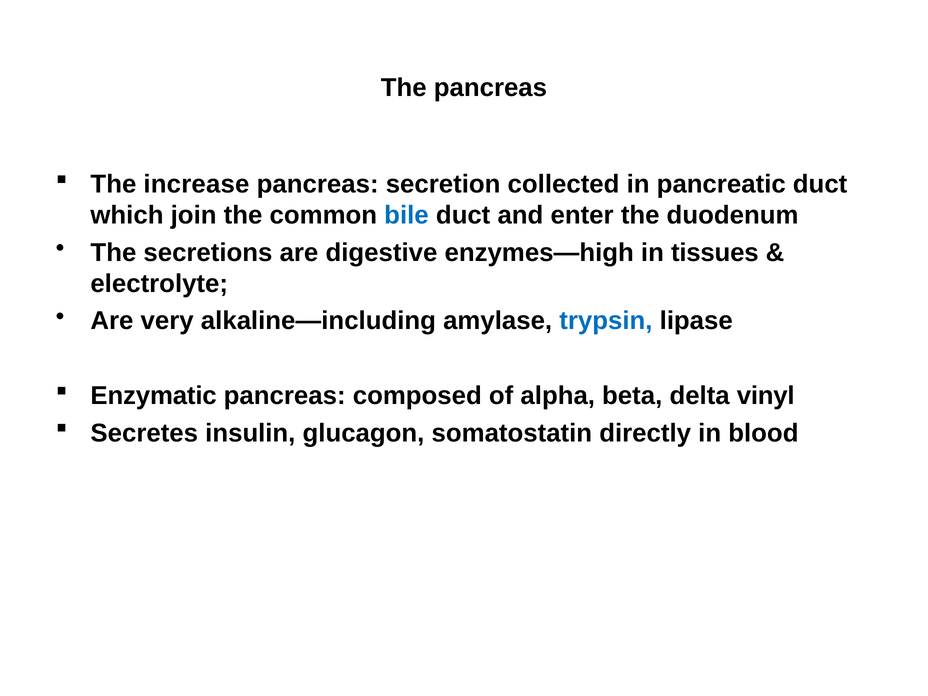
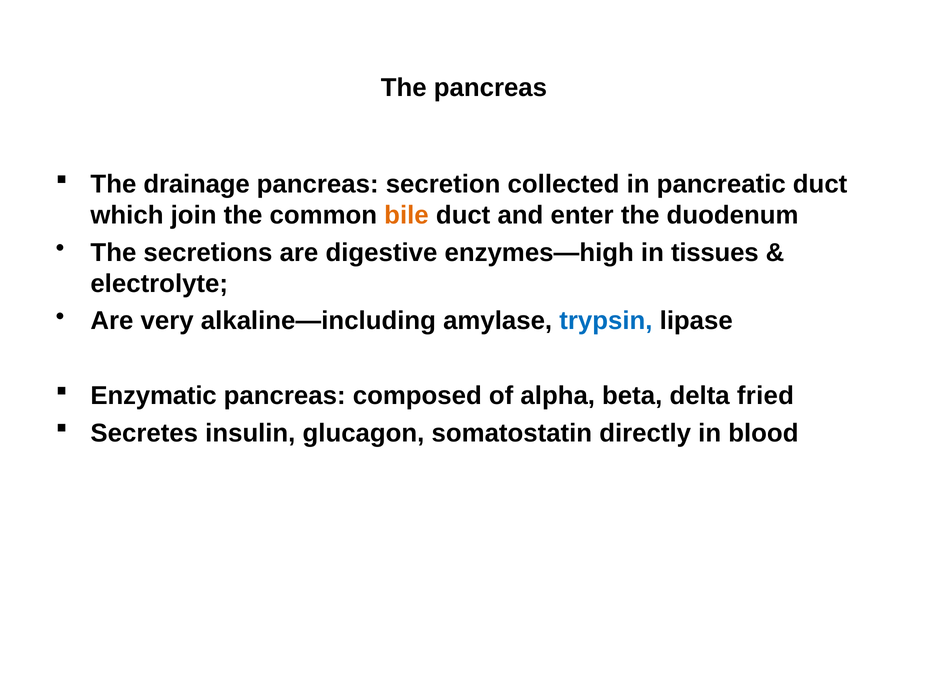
increase: increase -> drainage
bile colour: blue -> orange
vinyl: vinyl -> fried
